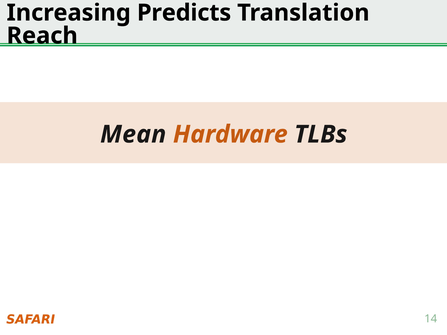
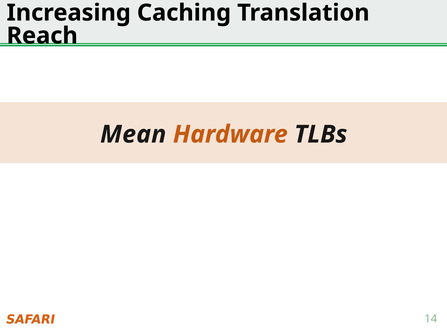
Predicts: Predicts -> Caching
